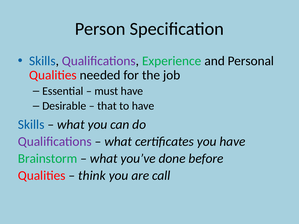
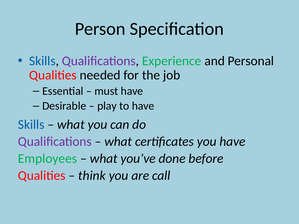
that: that -> play
Brainstorm: Brainstorm -> Employees
